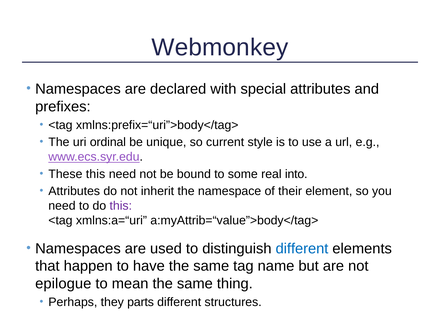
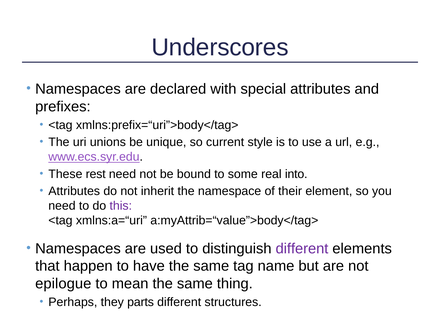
Webmonkey: Webmonkey -> Underscores
ordinal: ordinal -> unions
These this: this -> rest
different at (302, 249) colour: blue -> purple
